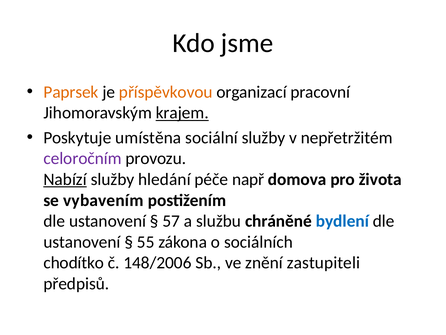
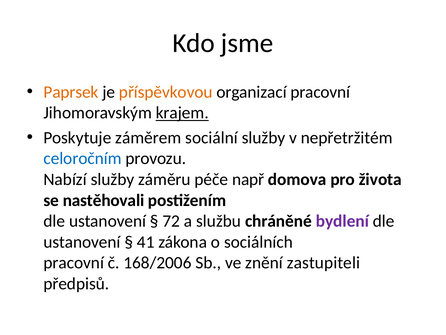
umístěna: umístěna -> záměrem
celoročním colour: purple -> blue
Nabízí underline: present -> none
hledání: hledání -> záměru
vybavením: vybavením -> nastěhovali
57: 57 -> 72
bydlení colour: blue -> purple
55: 55 -> 41
chodítko at (74, 262): chodítko -> pracovní
148/2006: 148/2006 -> 168/2006
